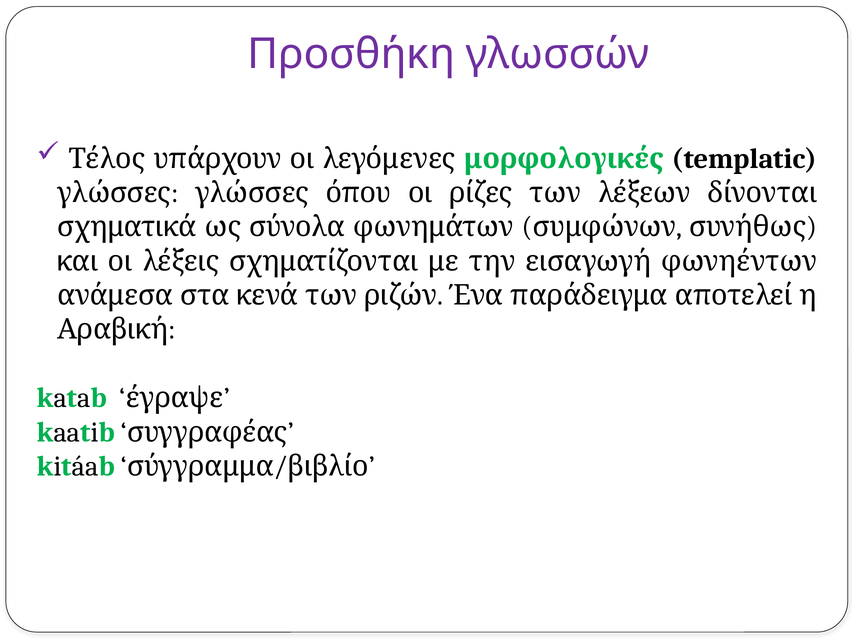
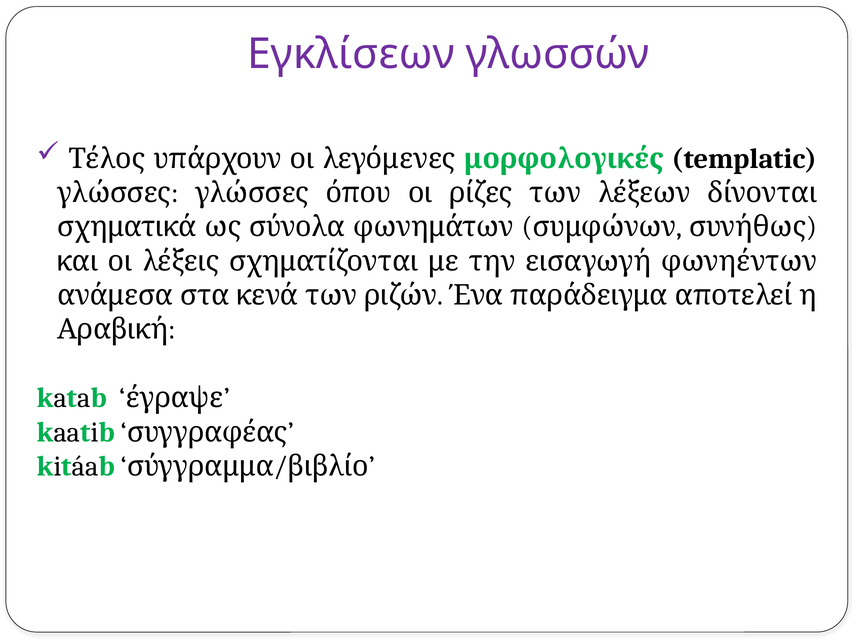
Προσθήκη: Προσθήκη -> Εγκλίσεων
